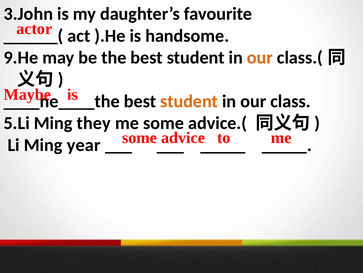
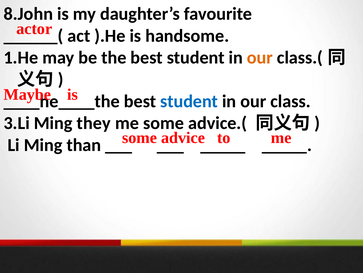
3.John: 3.John -> 8.John
9.He: 9.He -> 1.He
student at (189, 101) colour: orange -> blue
5.Li: 5.Li -> 3.Li
year: year -> than
